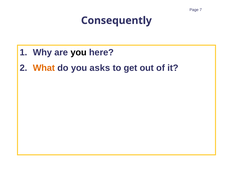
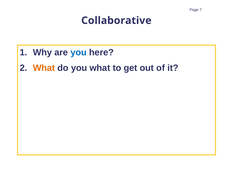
Consequently: Consequently -> Collaborative
you at (79, 52) colour: black -> blue
you asks: asks -> what
